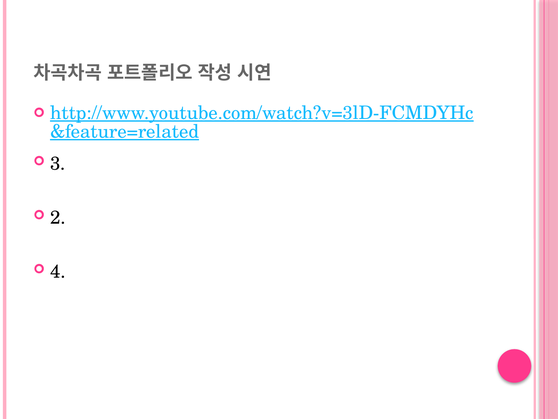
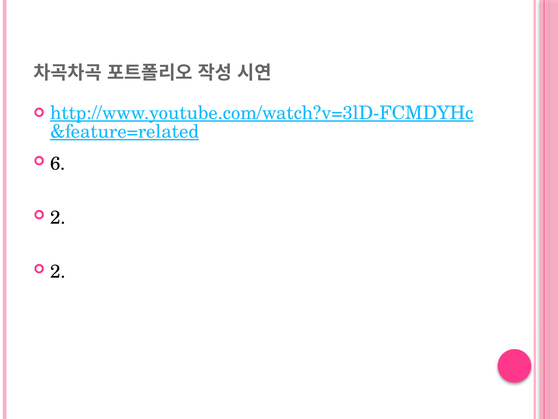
3: 3 -> 6
4 at (58, 271): 4 -> 2
